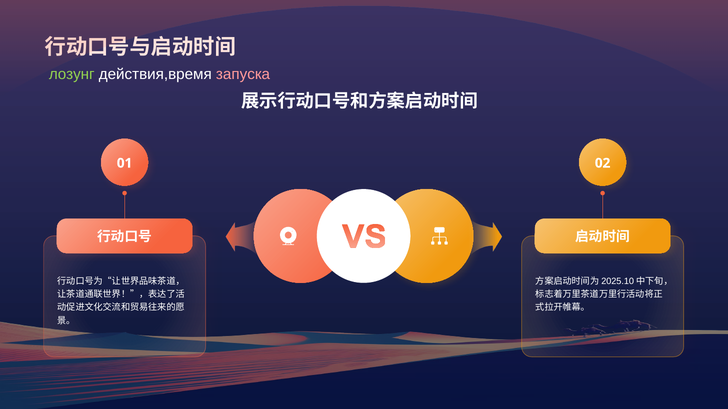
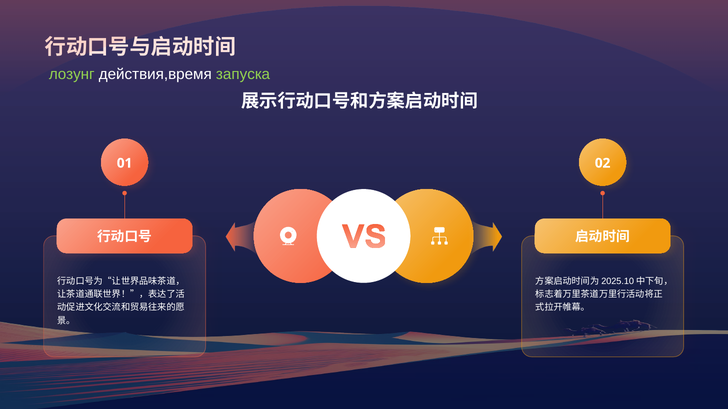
запуска colour: pink -> light green
